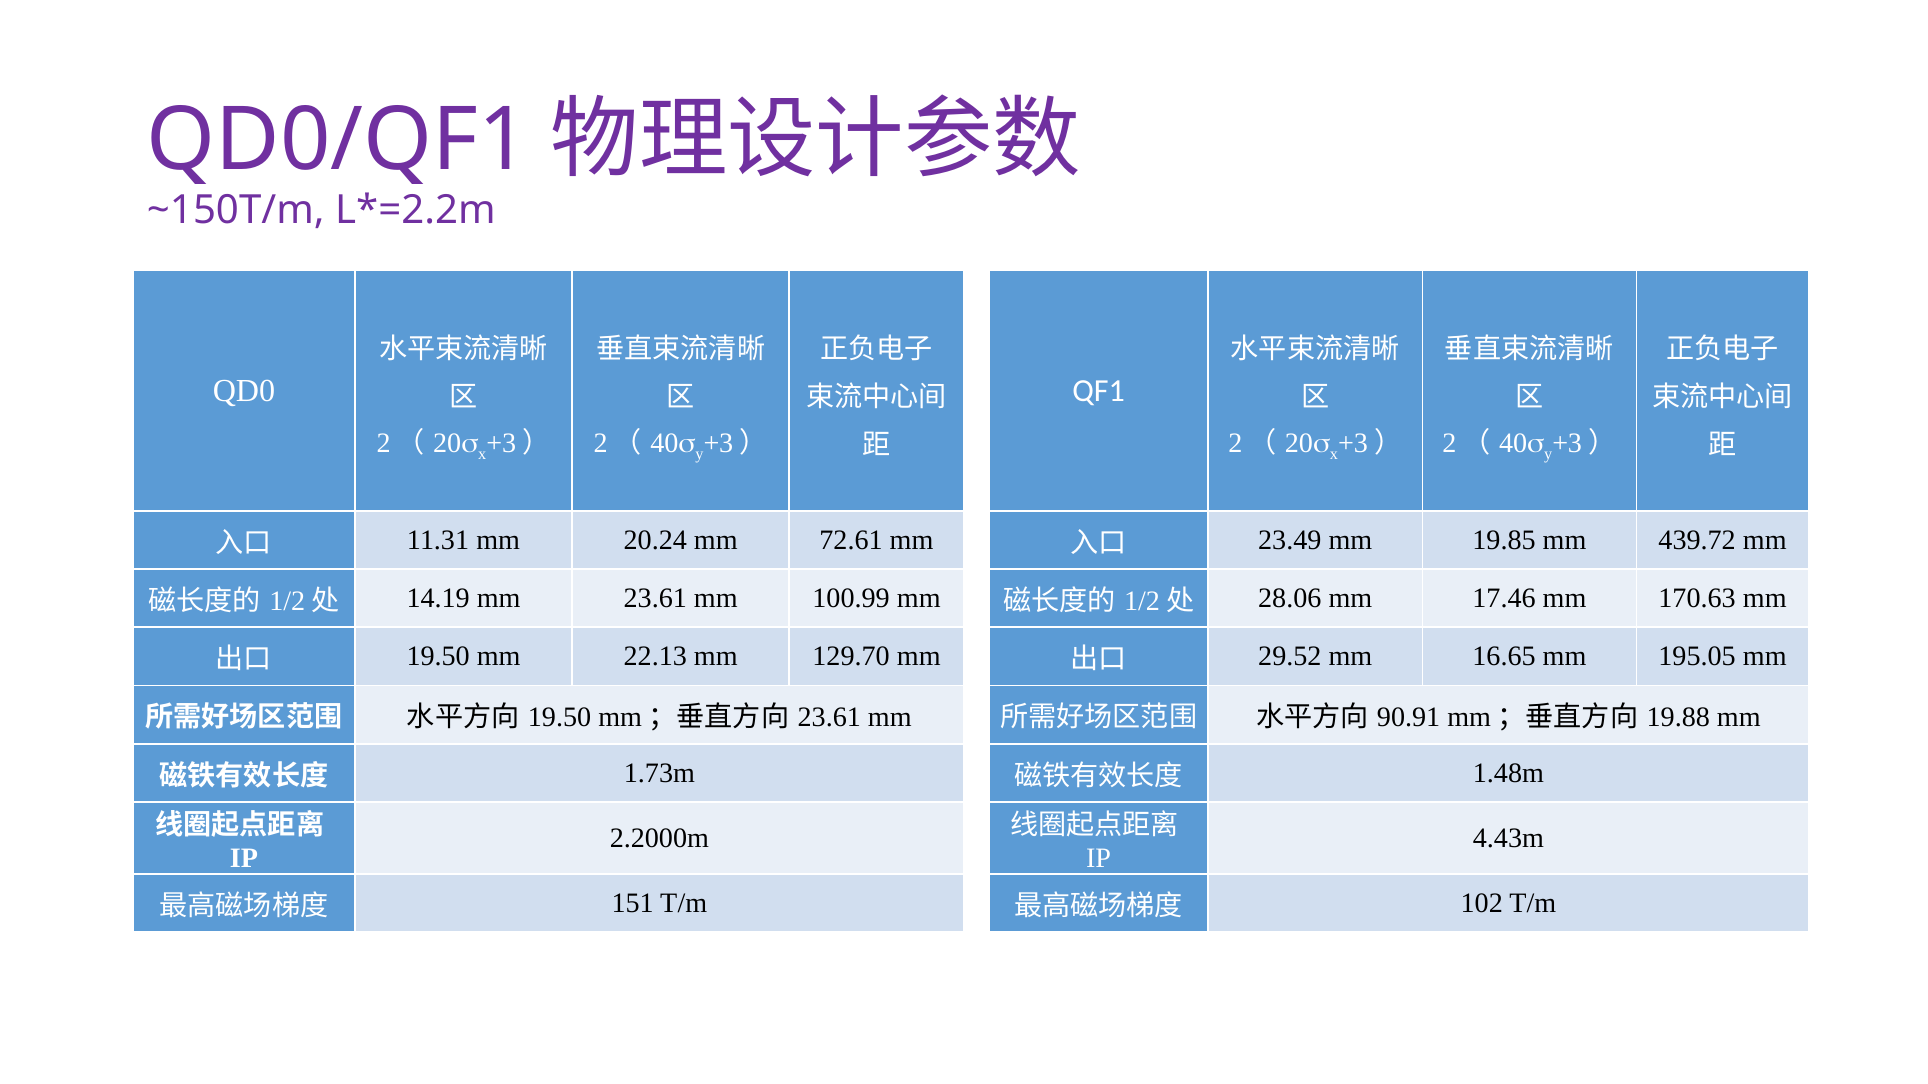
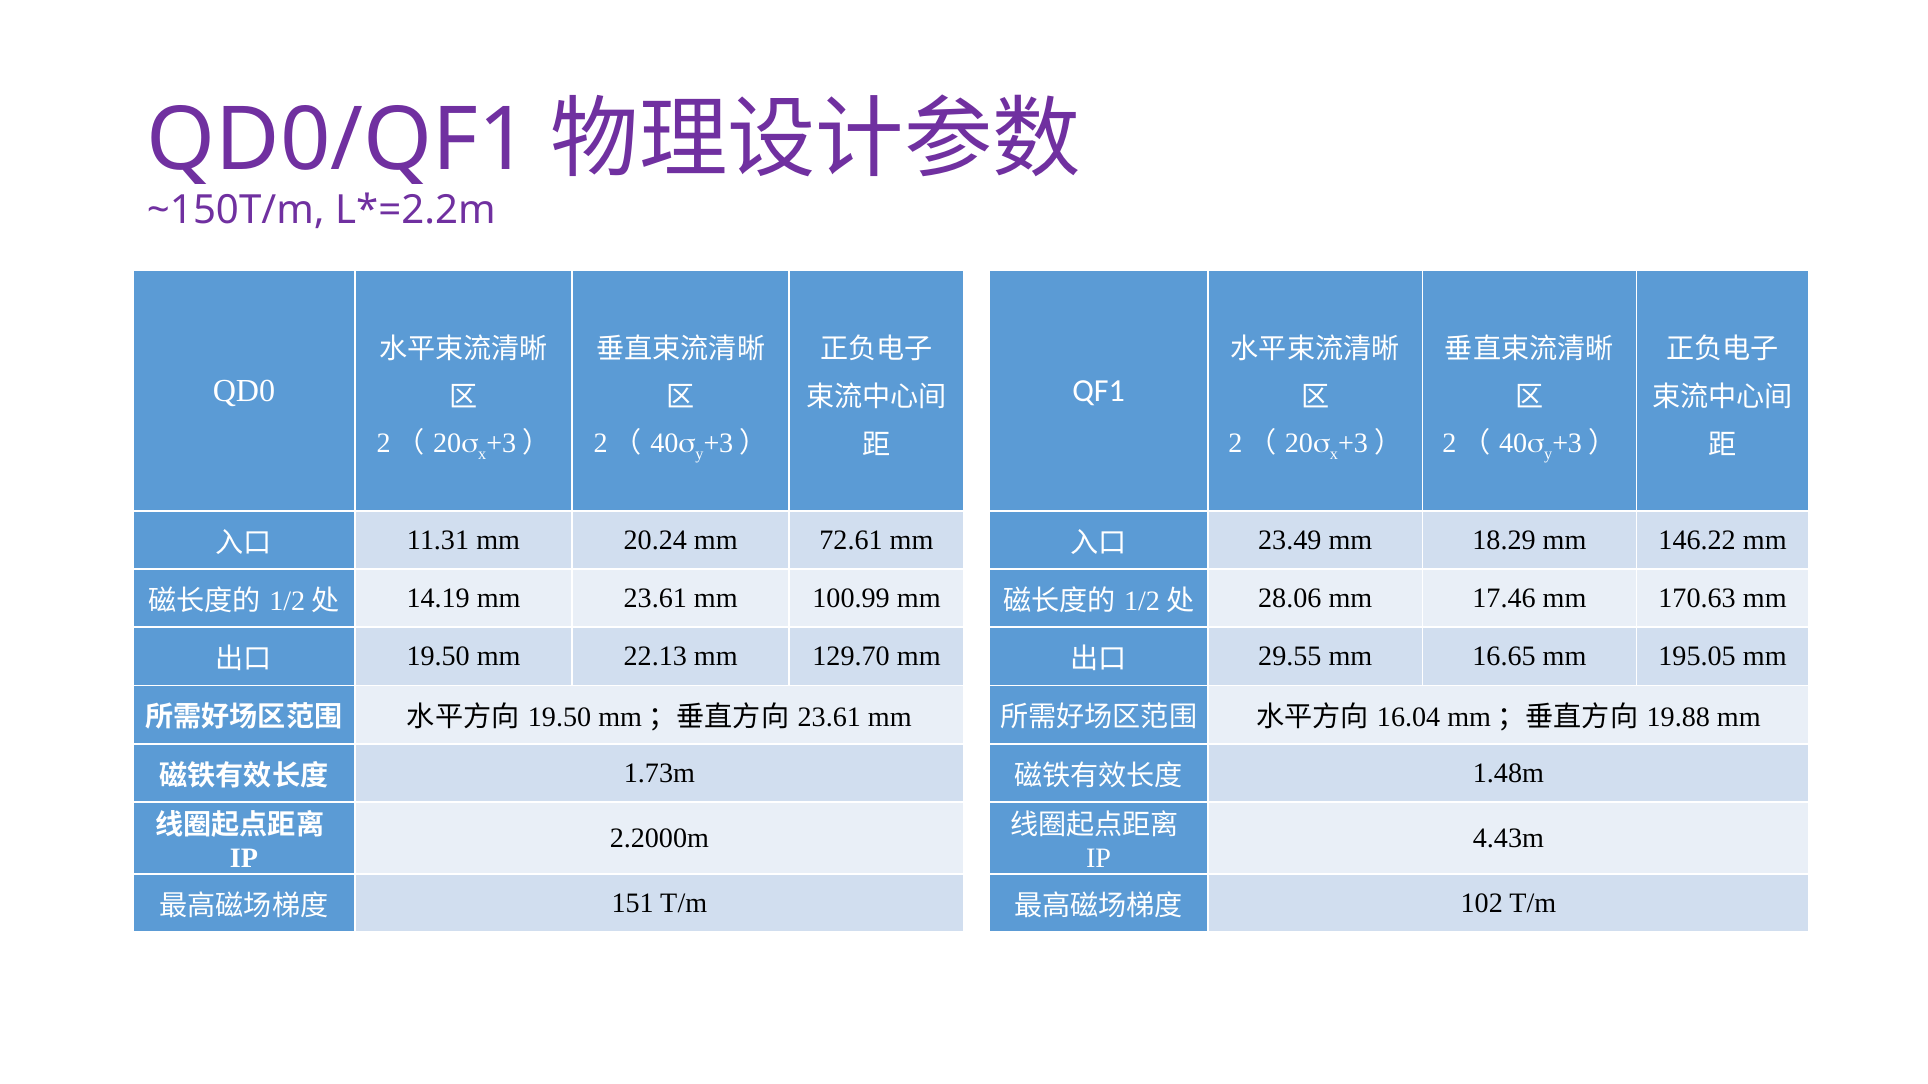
19.85: 19.85 -> 18.29
439.72: 439.72 -> 146.22
29.52: 29.52 -> 29.55
90.91: 90.91 -> 16.04
